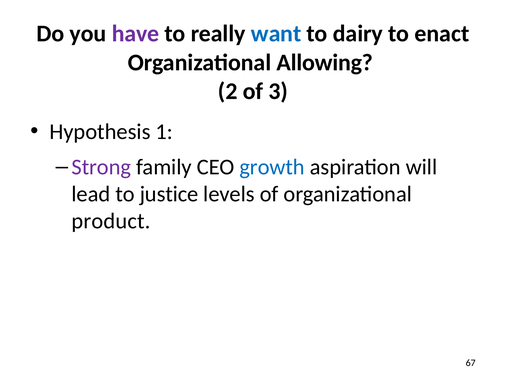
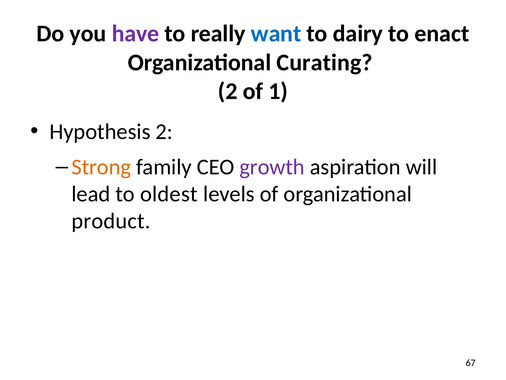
Allowing: Allowing -> Curating
3: 3 -> 1
Hypothesis 1: 1 -> 2
Strong colour: purple -> orange
growth colour: blue -> purple
justice: justice -> oldest
